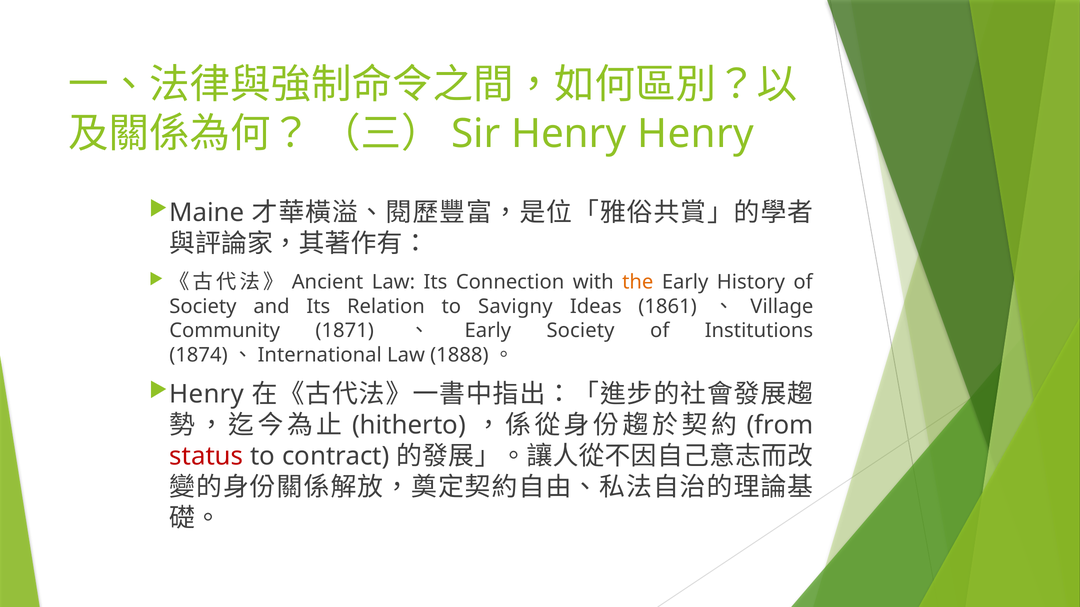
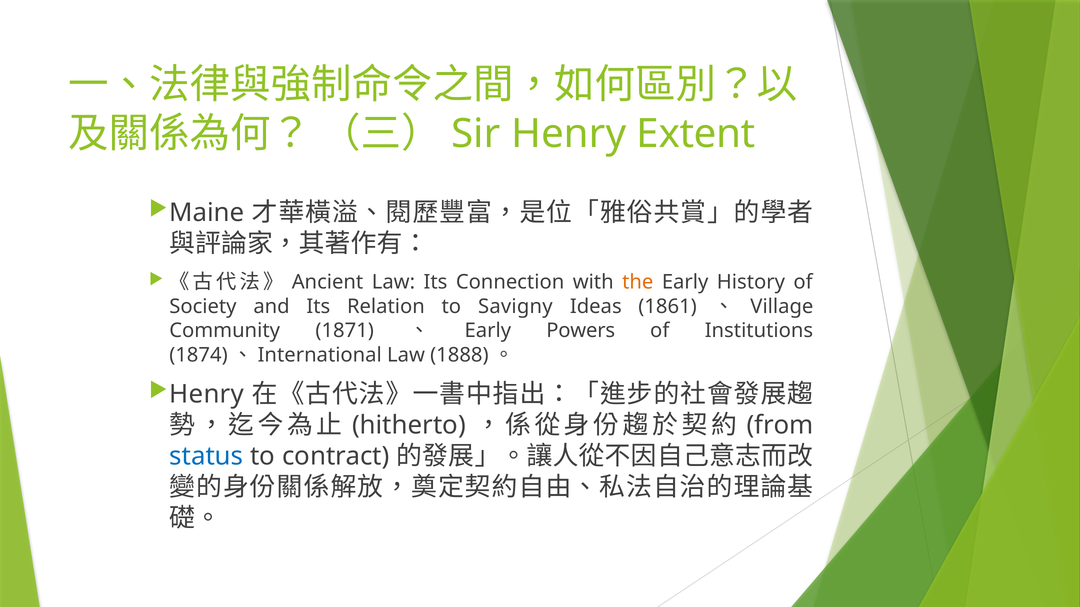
Henry Henry: Henry -> Extent
Early Society: Society -> Powers
status colour: red -> blue
